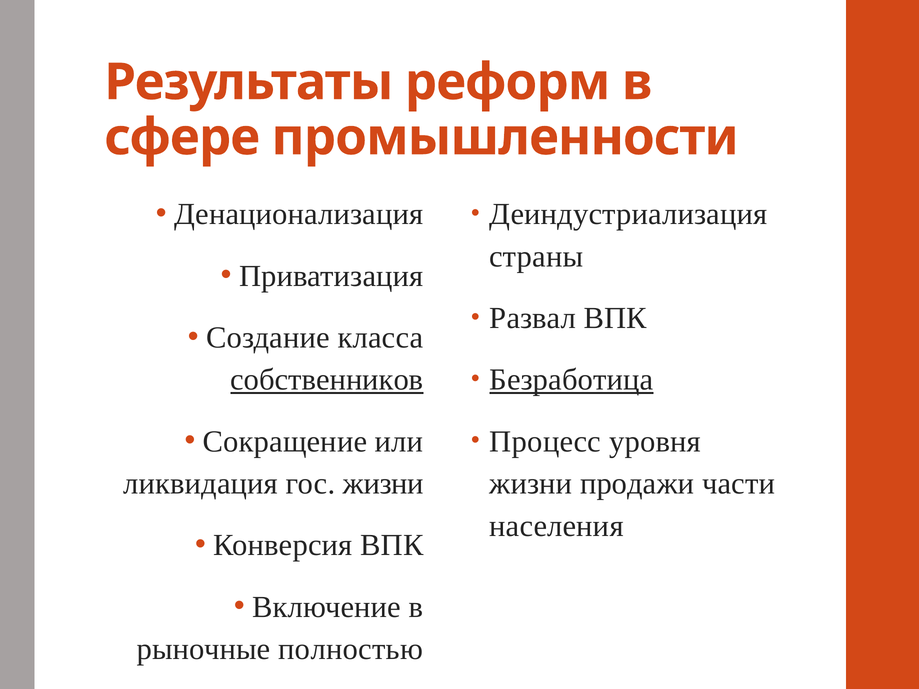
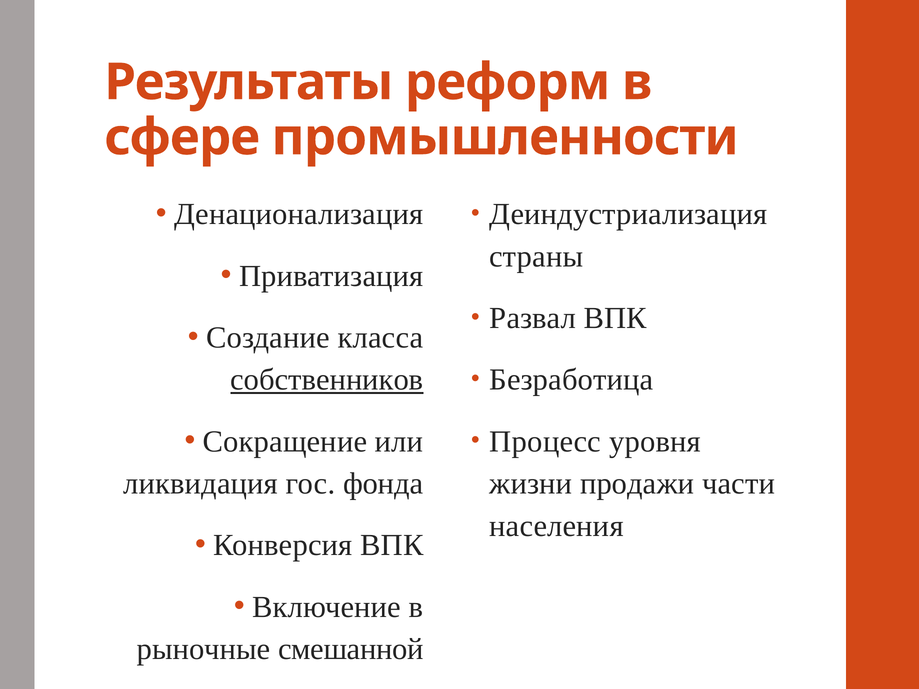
Безработица underline: present -> none
гос жизни: жизни -> фонда
полностью: полностью -> смешанной
